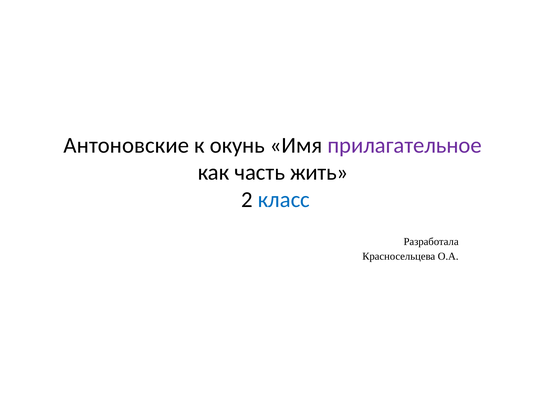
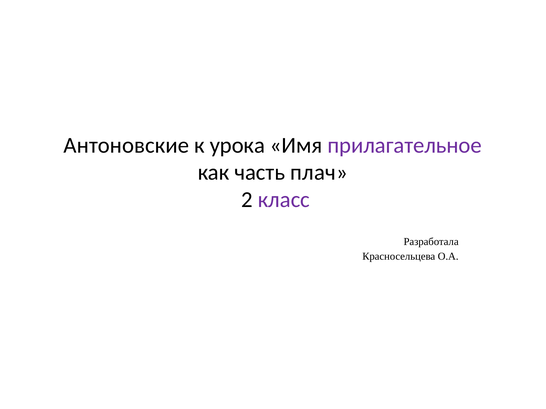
окунь: окунь -> урока
жить: жить -> плач
класс colour: blue -> purple
